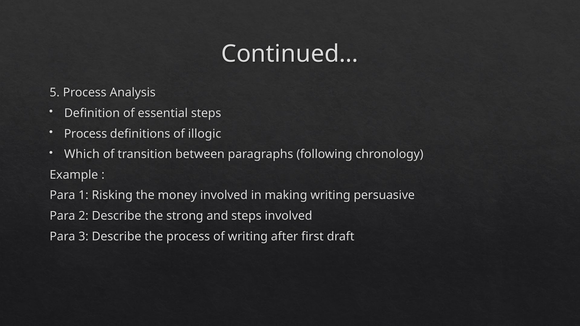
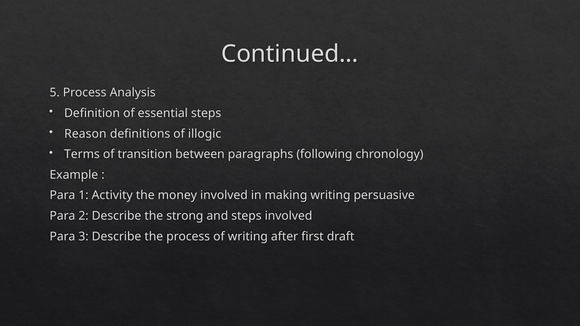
Process at (86, 134): Process -> Reason
Which: Which -> Terms
Risking: Risking -> Activity
